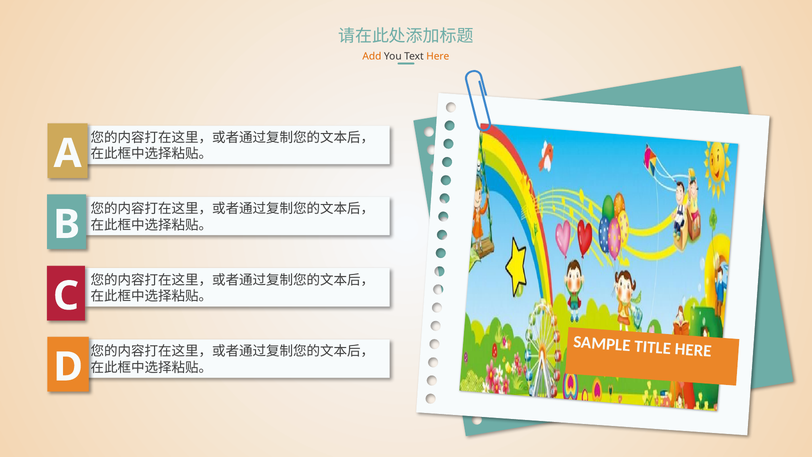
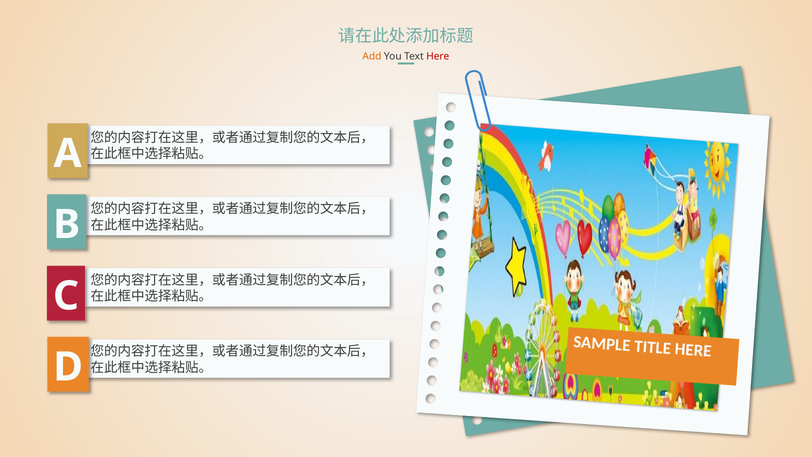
Here at (438, 56) colour: orange -> red
